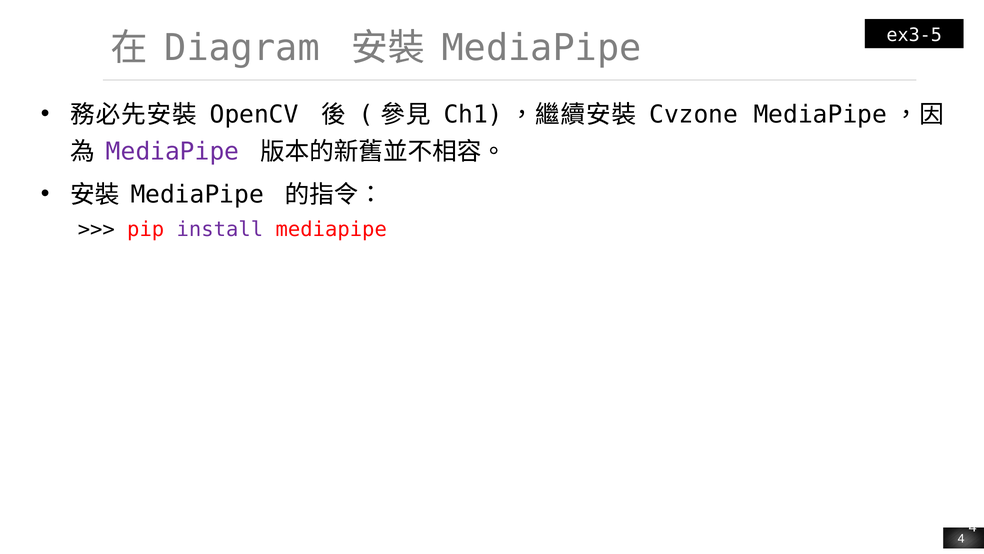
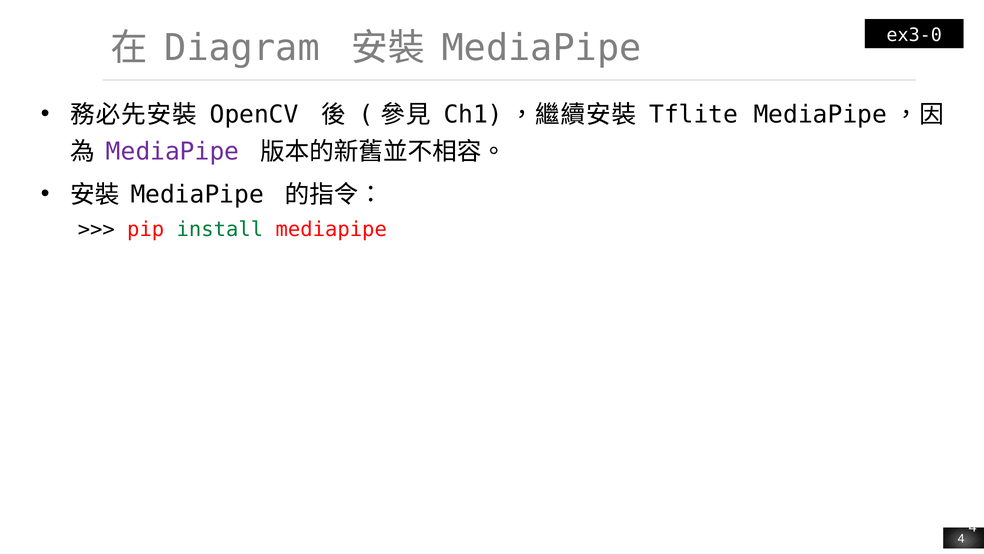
ex3-5: ex3-5 -> ex3-0
Cvzone: Cvzone -> Tflite
install colour: purple -> green
